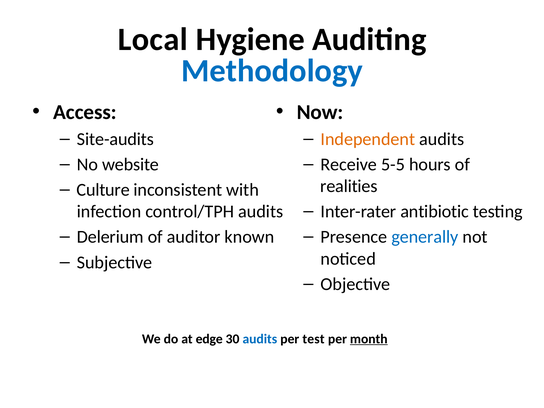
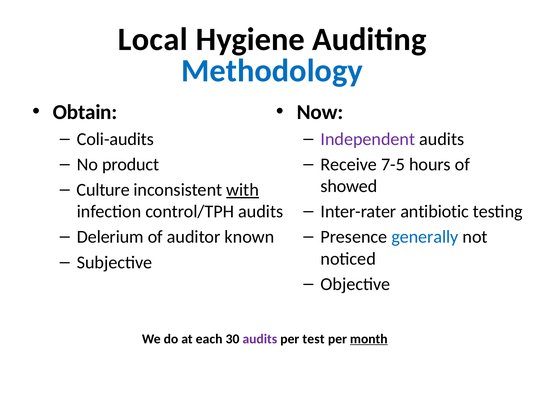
Access: Access -> Obtain
Site-audits: Site-audits -> Coli-audits
Independent colour: orange -> purple
website: website -> product
5-5: 5-5 -> 7-5
realities: realities -> showed
with underline: none -> present
edge: edge -> each
audits at (260, 339) colour: blue -> purple
